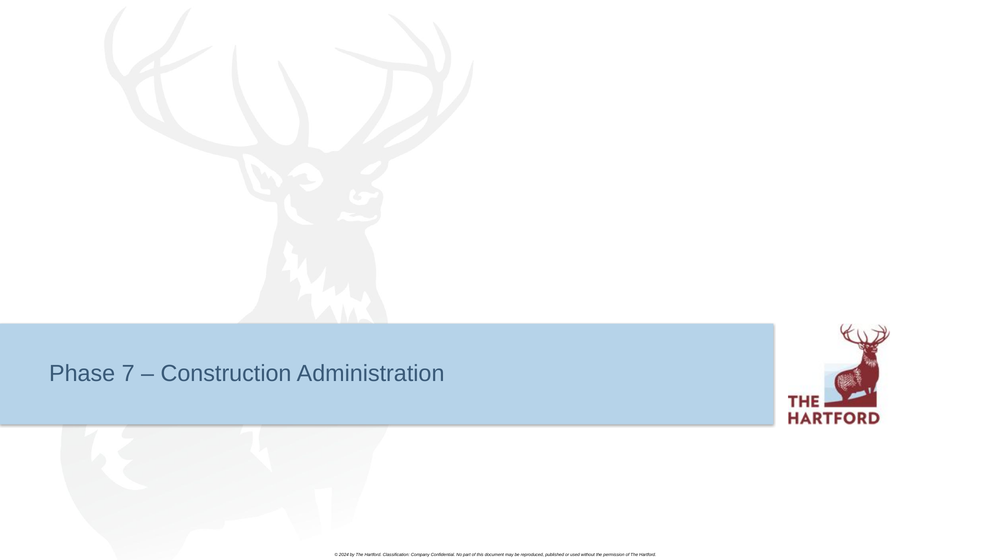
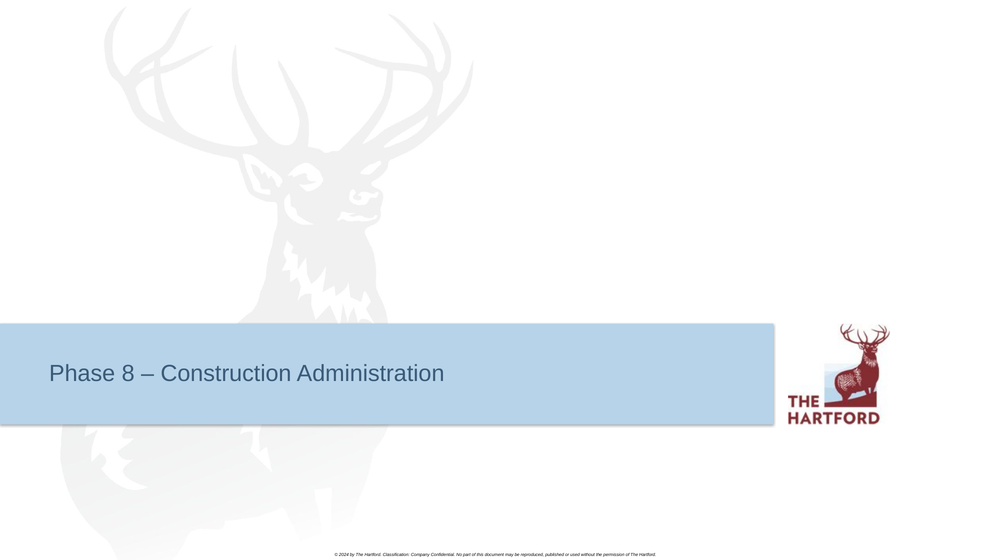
7: 7 -> 8
